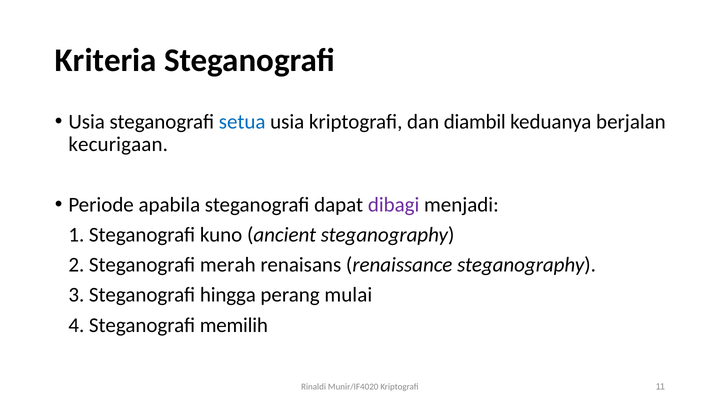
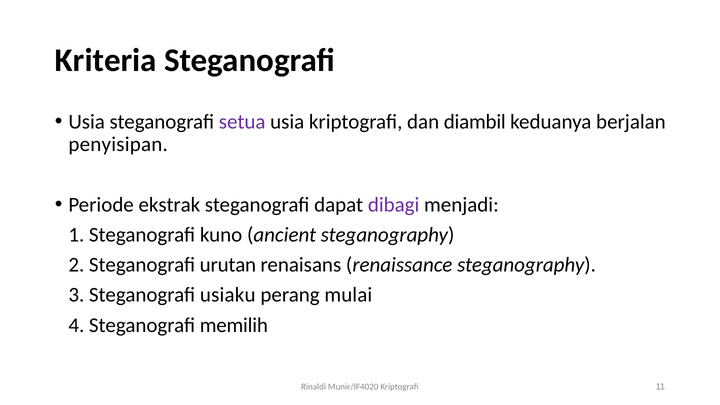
setua colour: blue -> purple
kecurigaan: kecurigaan -> penyisipan
apabila: apabila -> ekstrak
merah: merah -> urutan
hingga: hingga -> usiaku
